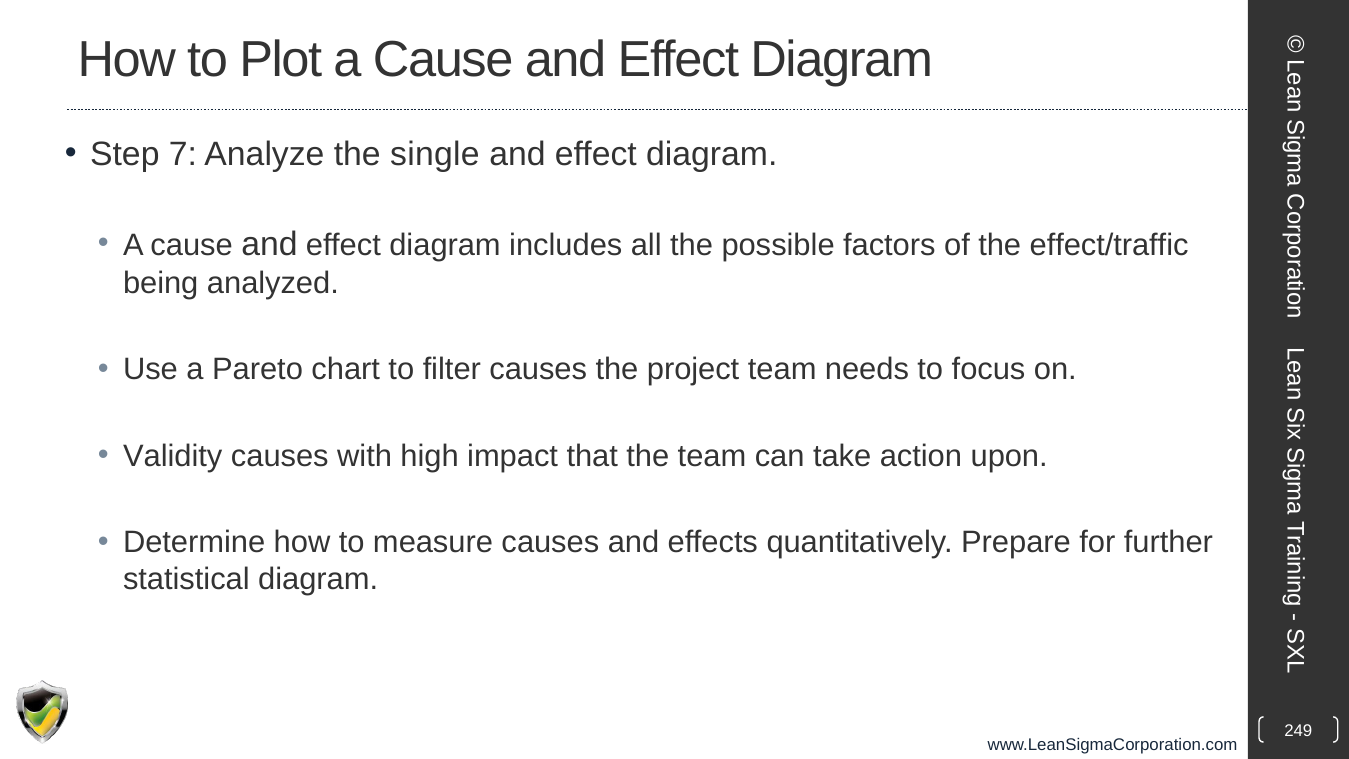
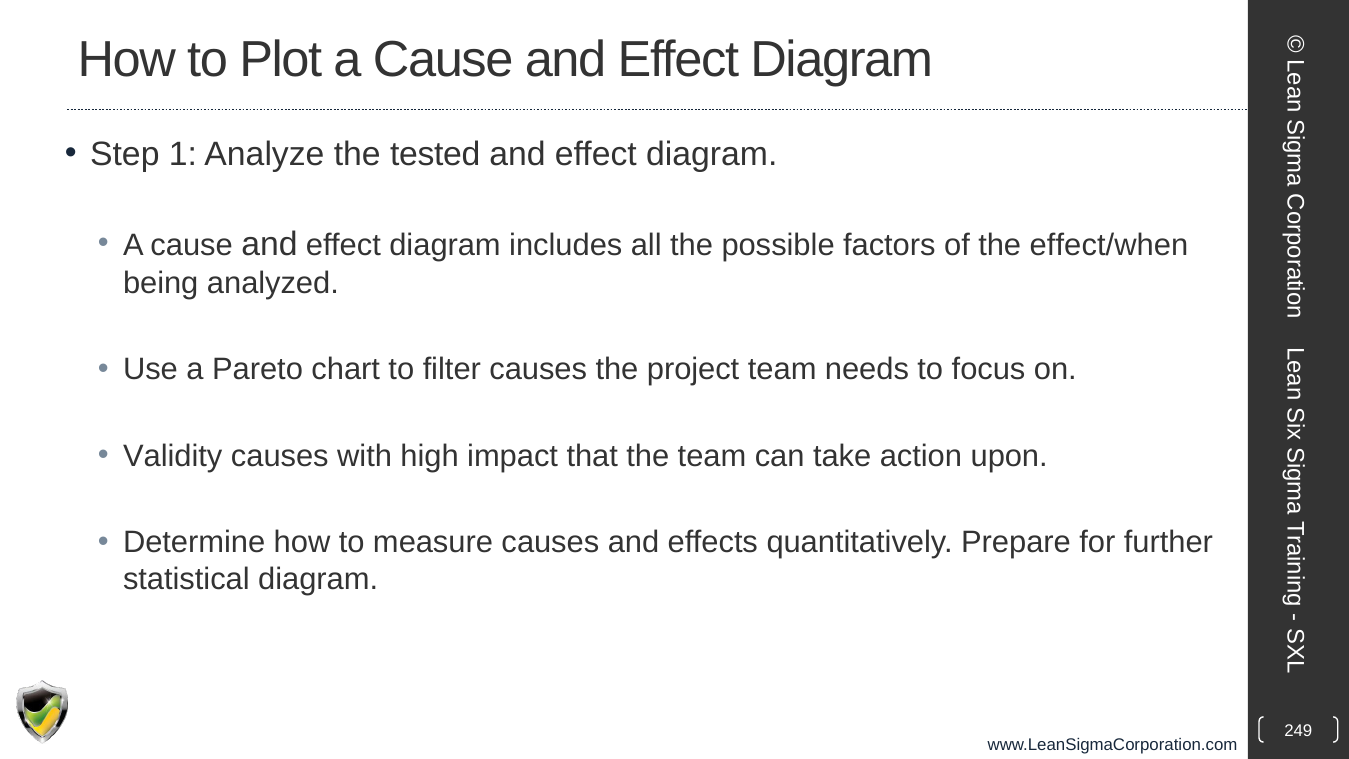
7: 7 -> 1
single: single -> tested
effect/traffic: effect/traffic -> effect/when
